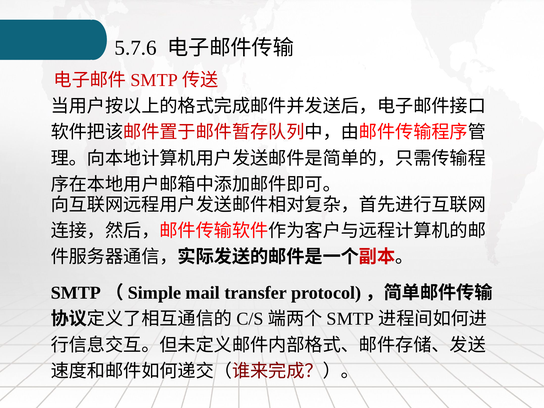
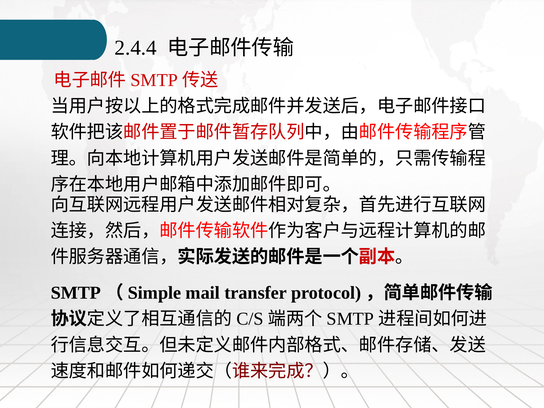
5.7.6: 5.7.6 -> 2.4.4
